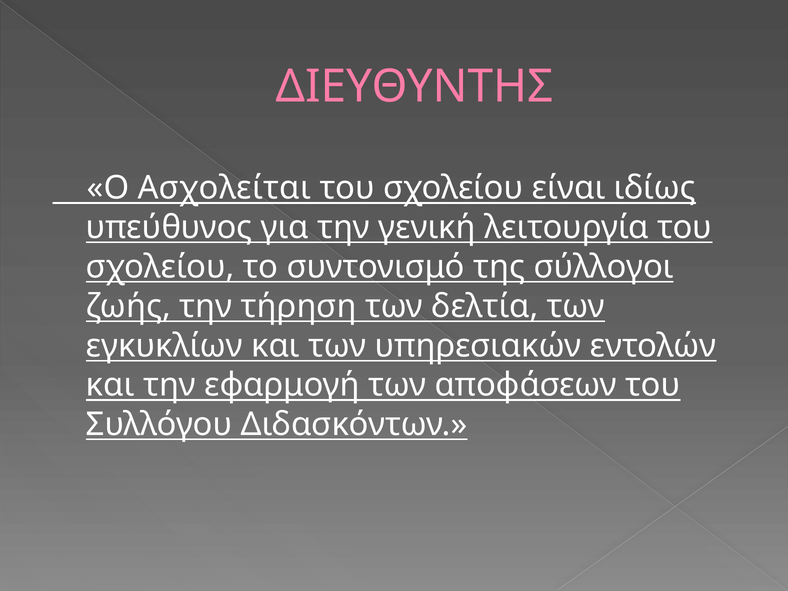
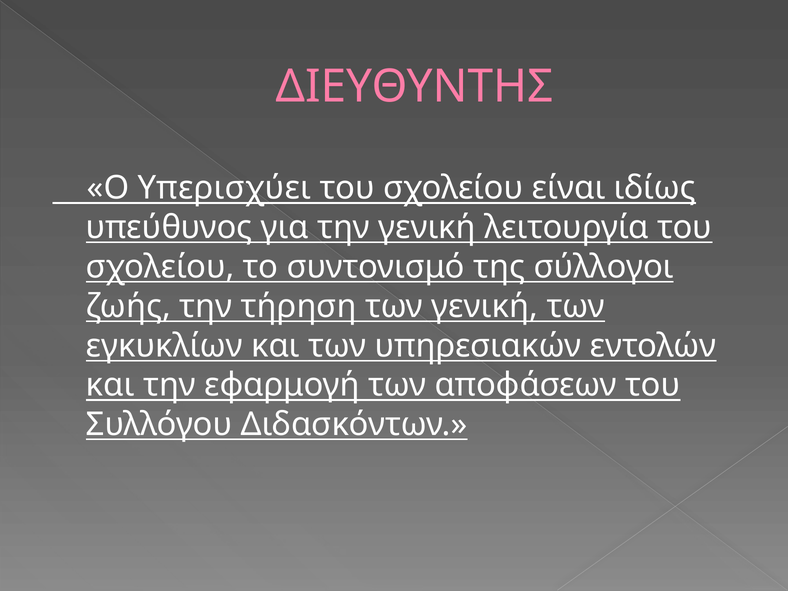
Ασχολείται: Ασχολείται -> Υπερισχύει
των δελτία: δελτία -> γενική
